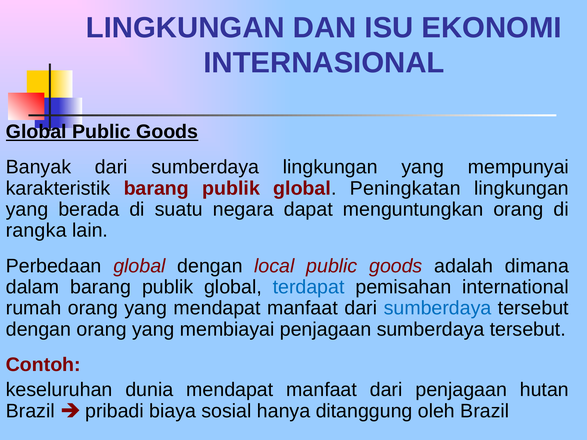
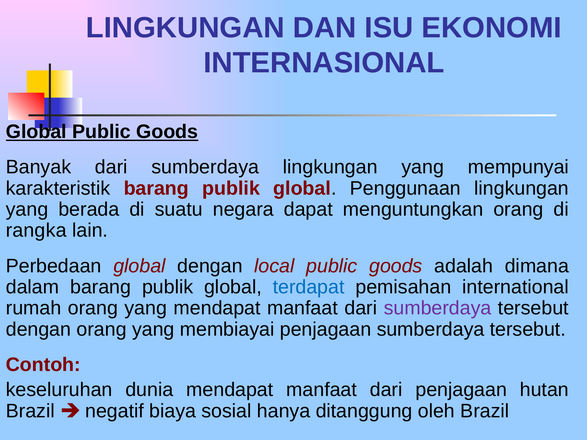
Peningkatan: Peningkatan -> Penggunaan
sumberdaya at (438, 308) colour: blue -> purple
pribadi: pribadi -> negatif
